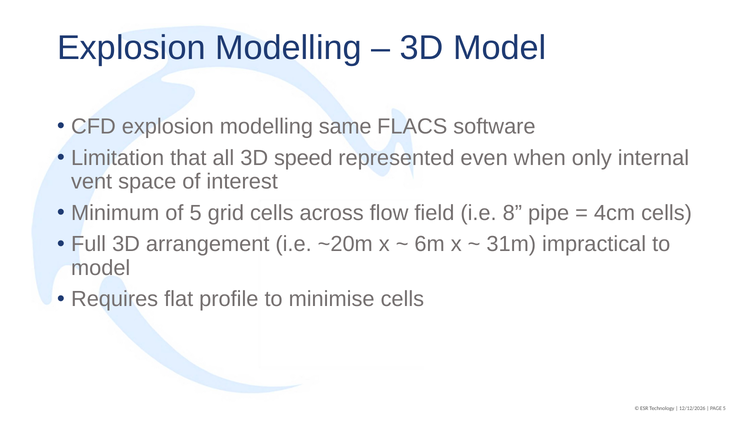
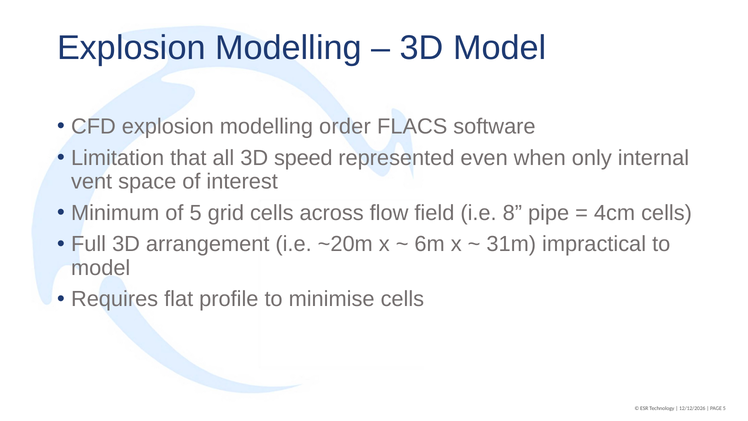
same: same -> order
